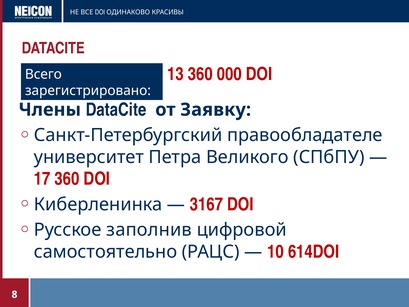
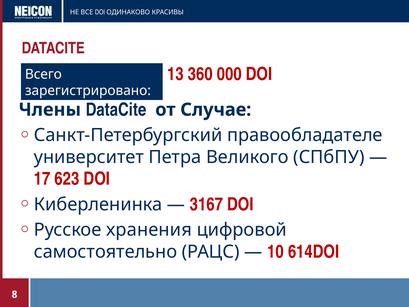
Заявку: Заявку -> Случае
17 360: 360 -> 623
заполнив: заполнив -> хранения
